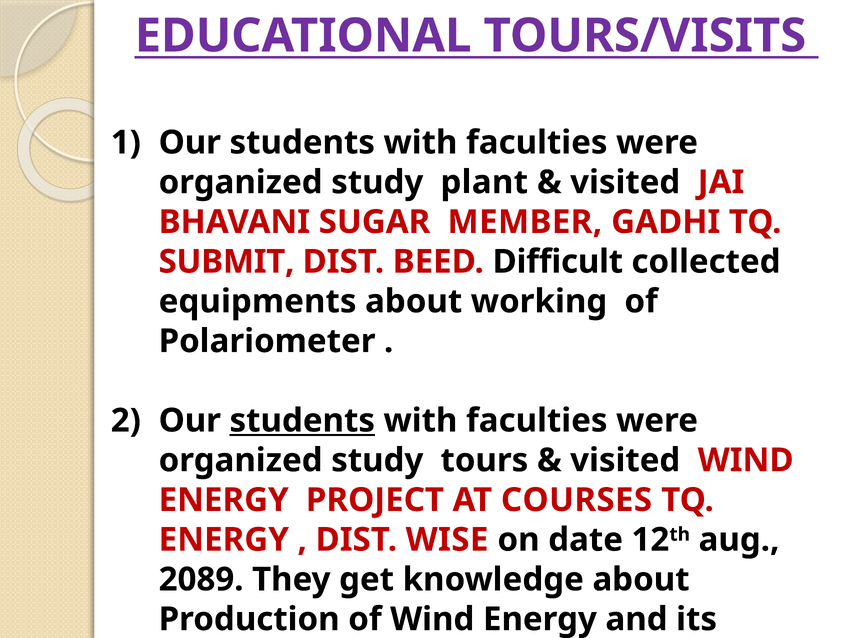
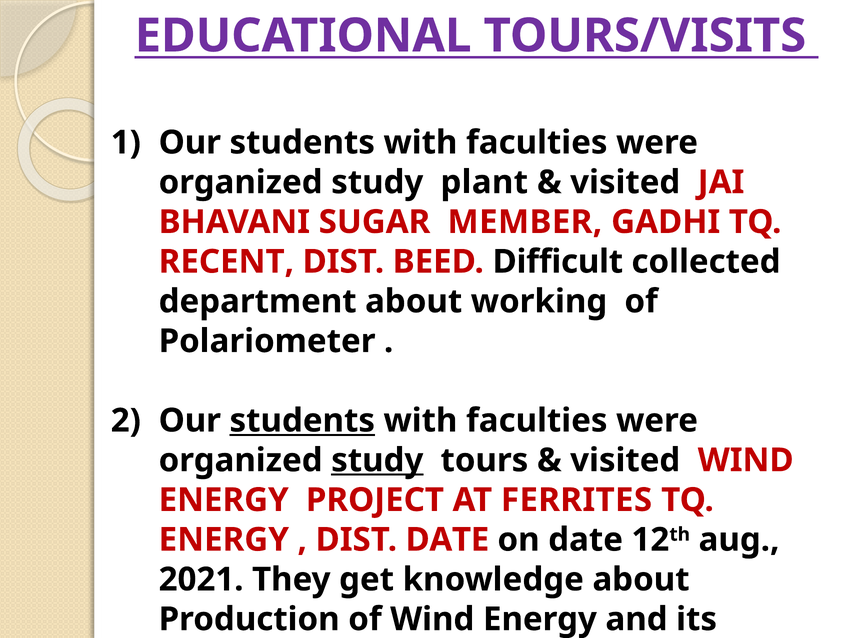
SUBMIT: SUBMIT -> RECENT
equipments: equipments -> department
study at (377, 461) underline: none -> present
COURSES: COURSES -> FERRITES
DIST WISE: WISE -> DATE
2089: 2089 -> 2021
